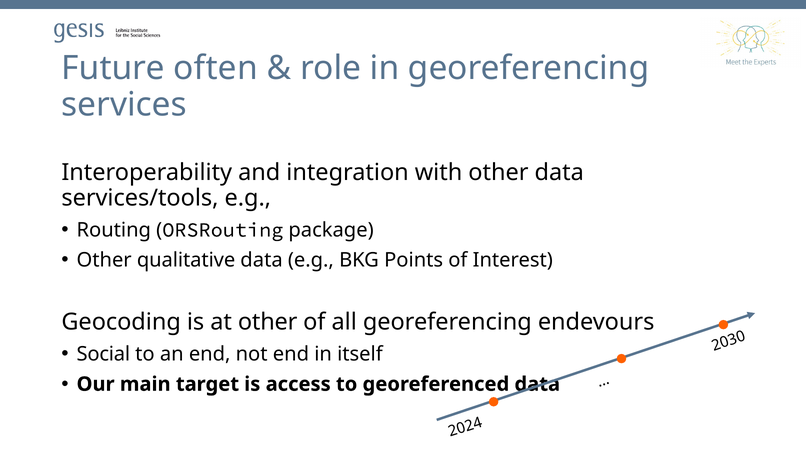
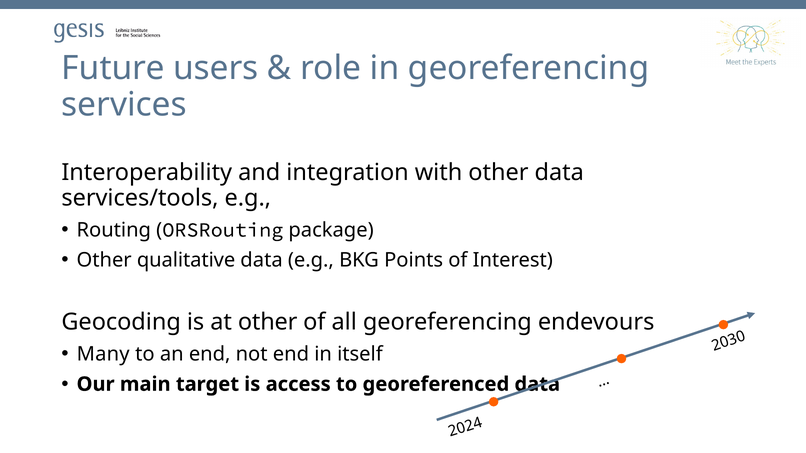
often: often -> users
Social: Social -> Many
